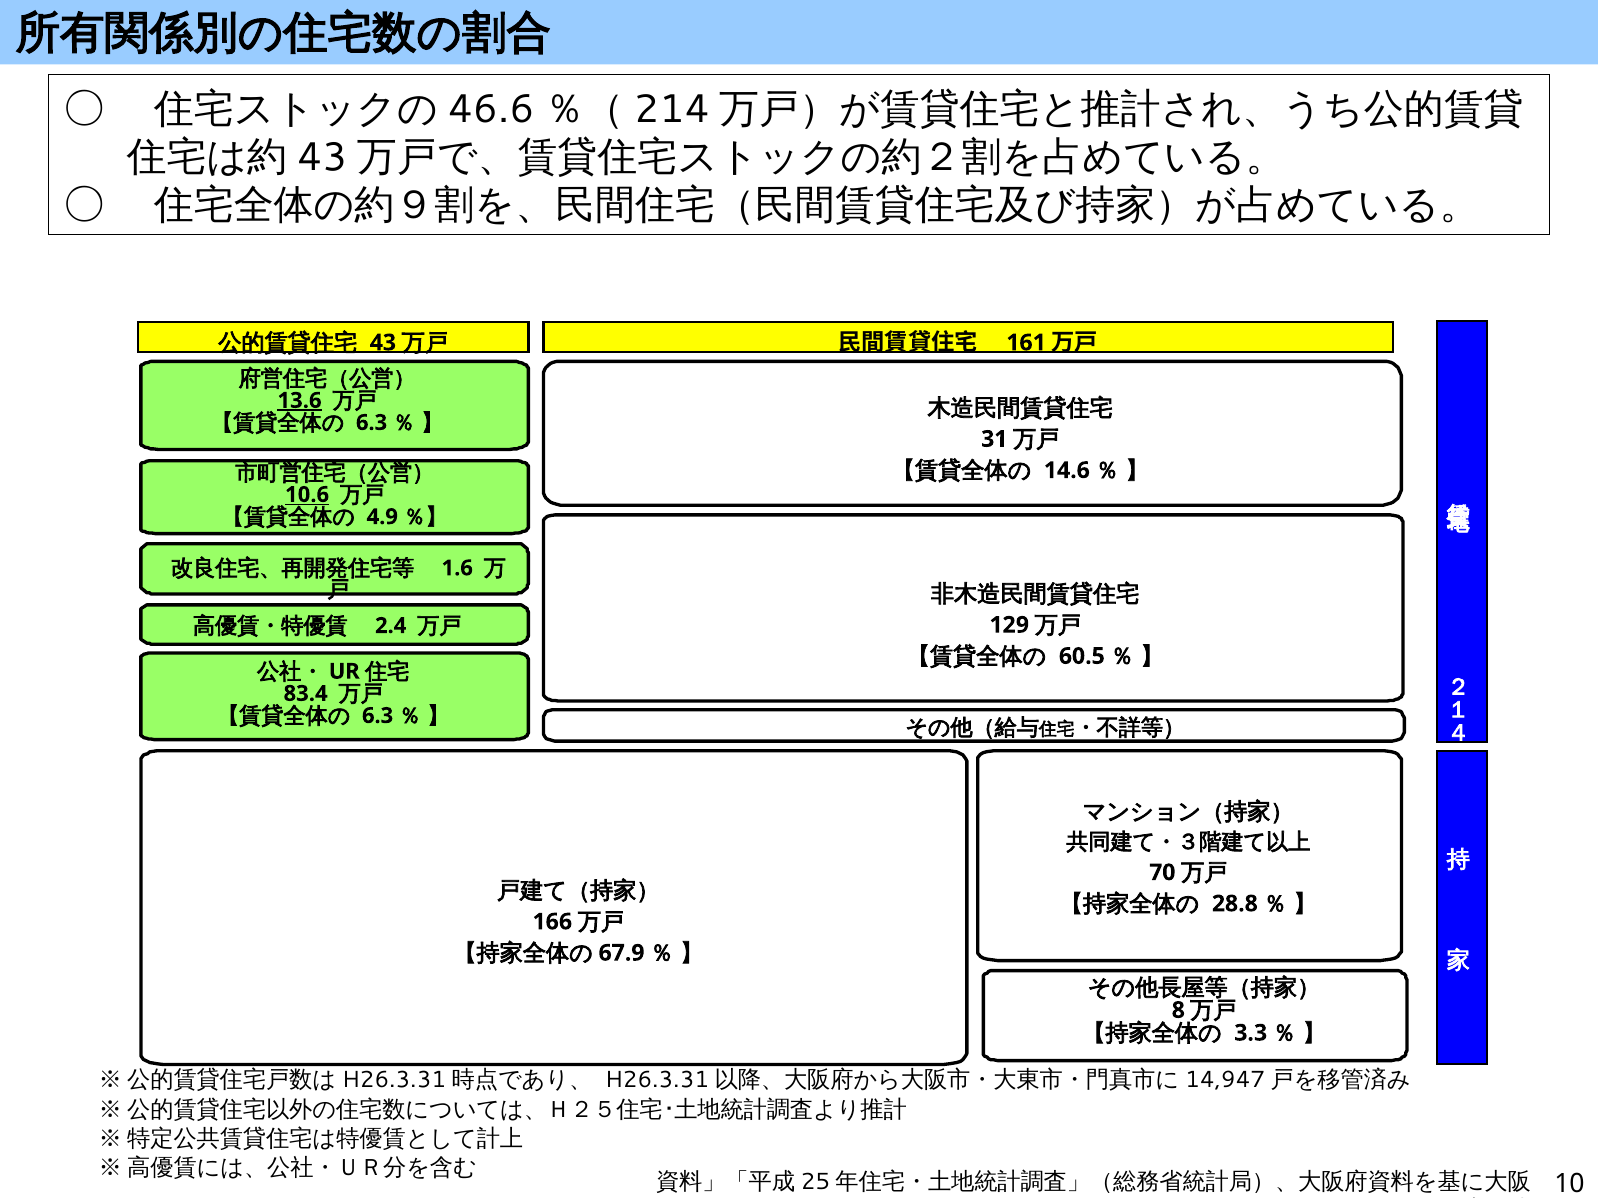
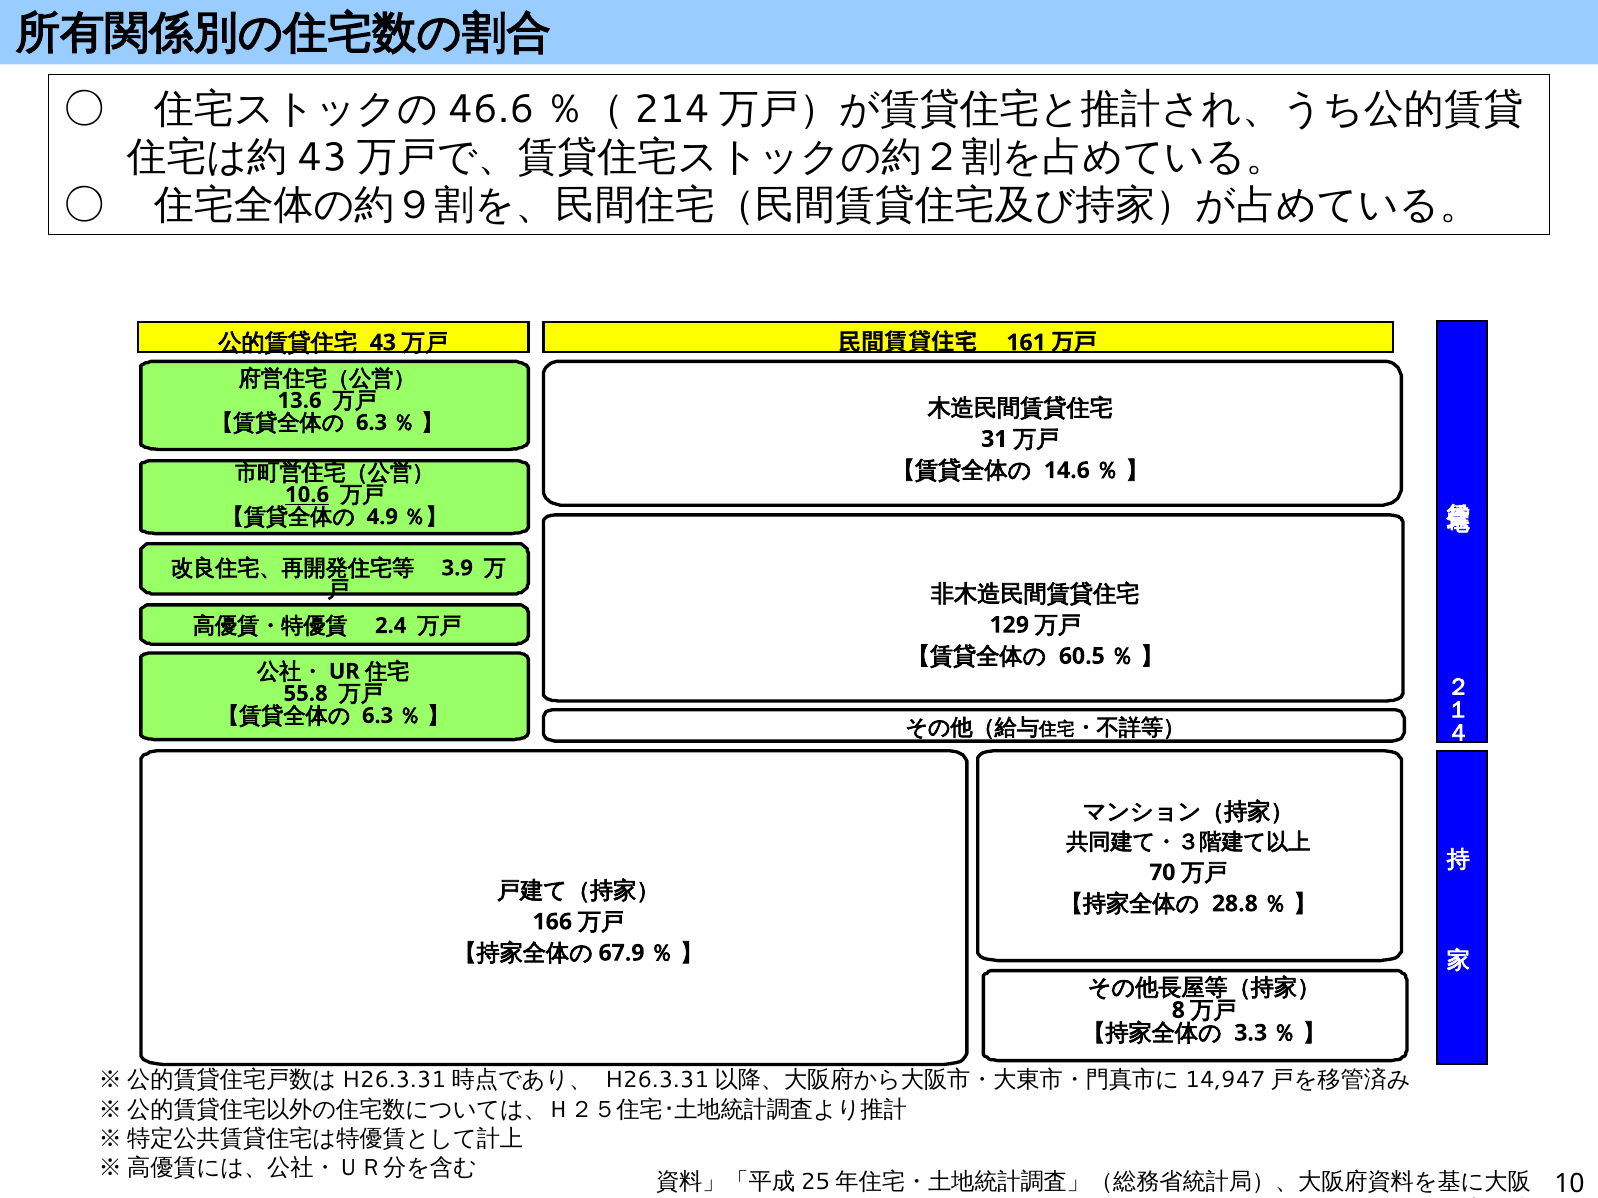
13.6 underline: present -> none
1.6: 1.6 -> 3.9
83.4: 83.4 -> 55.8
